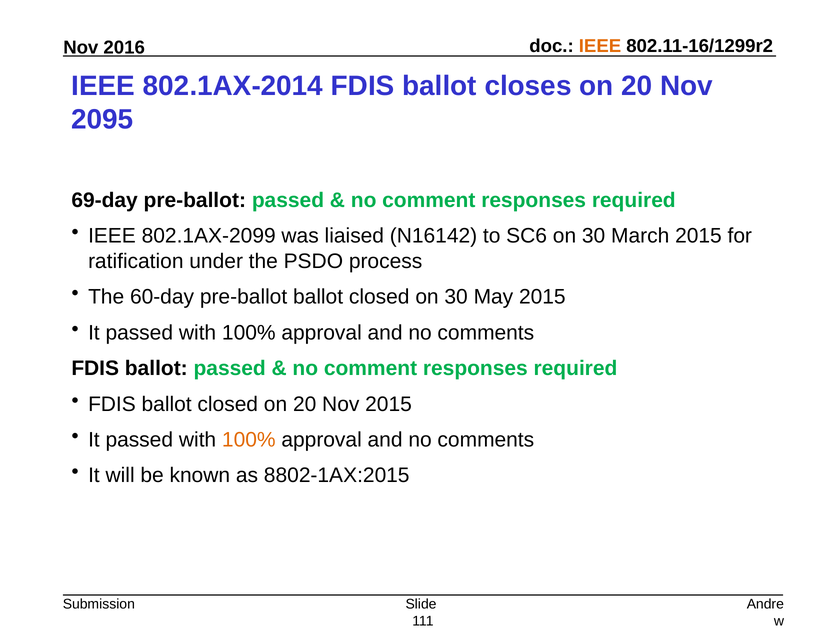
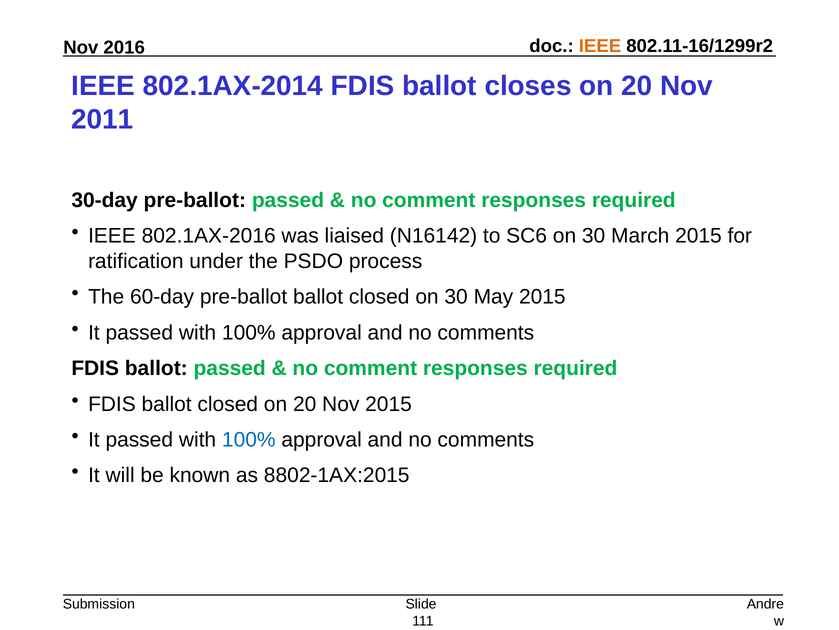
2095: 2095 -> 2011
69-day: 69-day -> 30-day
802.1AX-2099: 802.1AX-2099 -> 802.1AX-2016
100% at (249, 439) colour: orange -> blue
